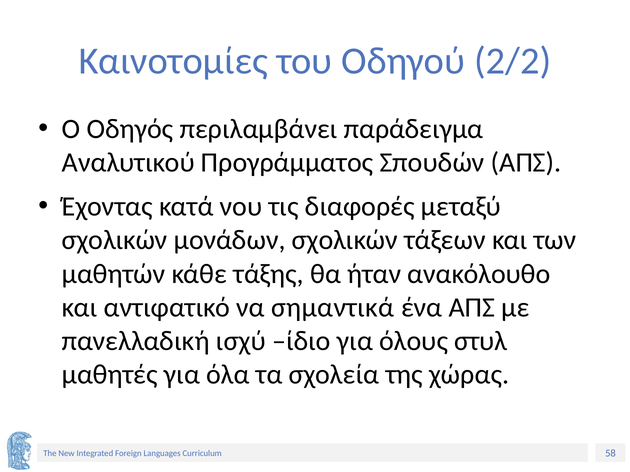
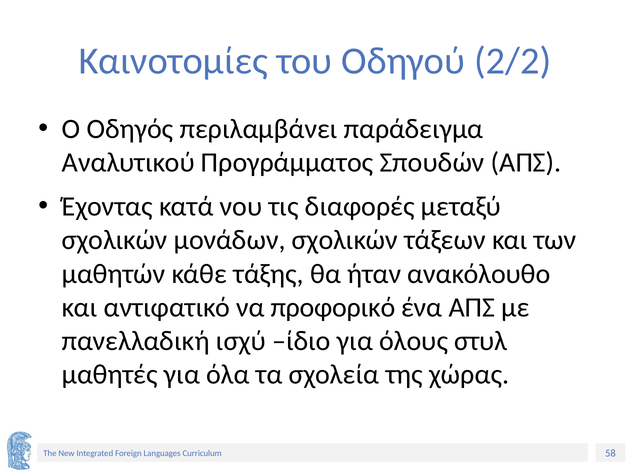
σημαντικά: σημαντικά -> προφορικό
